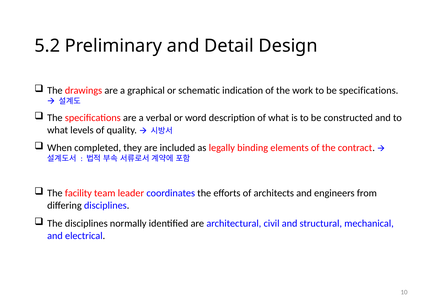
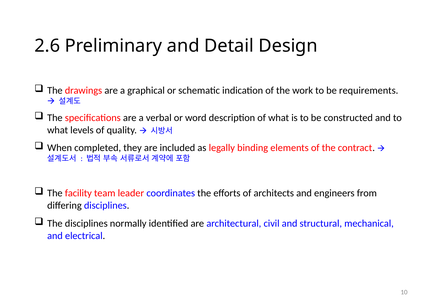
5.2: 5.2 -> 2.6
be specifications: specifications -> requirements
